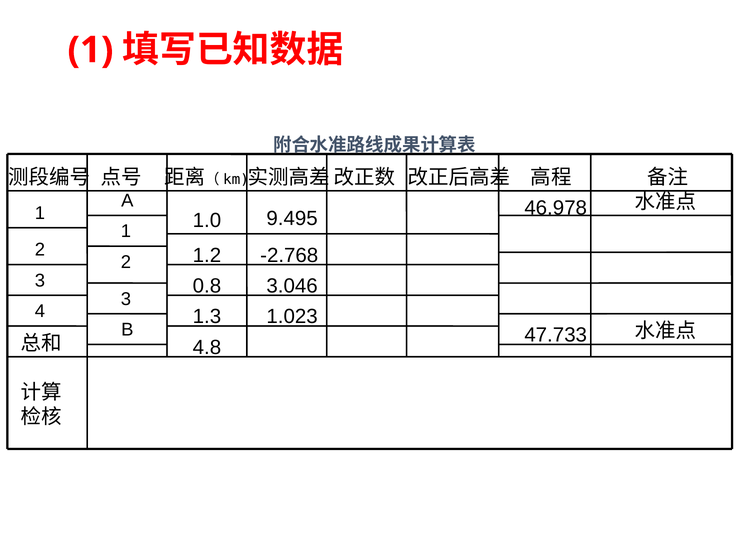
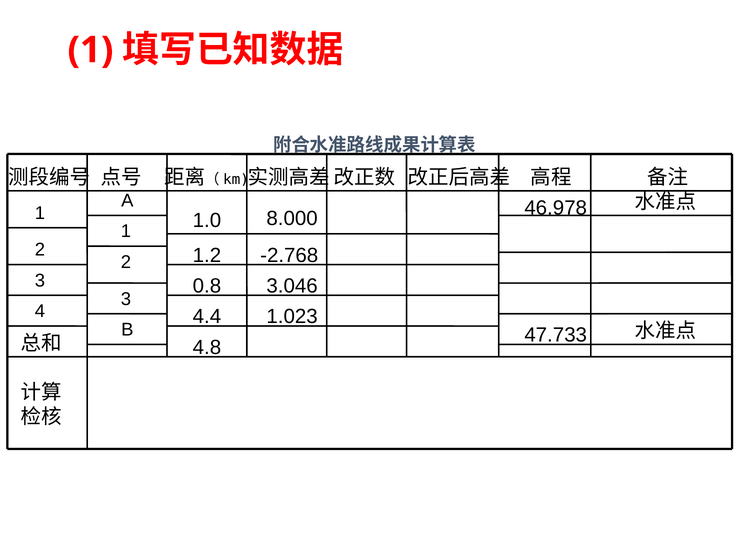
9.495: 9.495 -> 8.000
1.3: 1.3 -> 4.4
